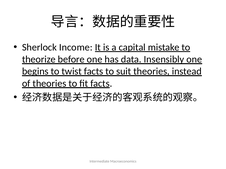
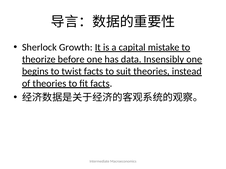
Income: Income -> Growth
